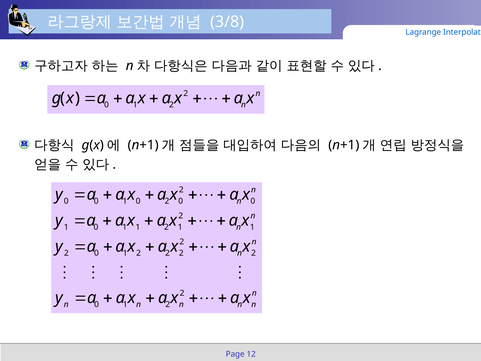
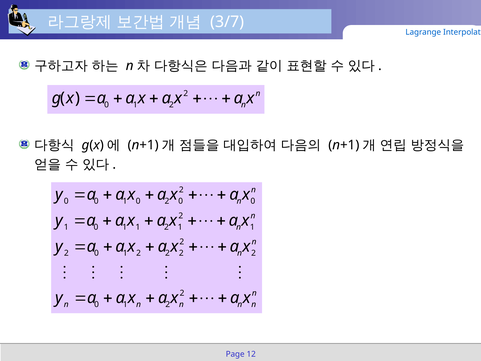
3/8: 3/8 -> 3/7
